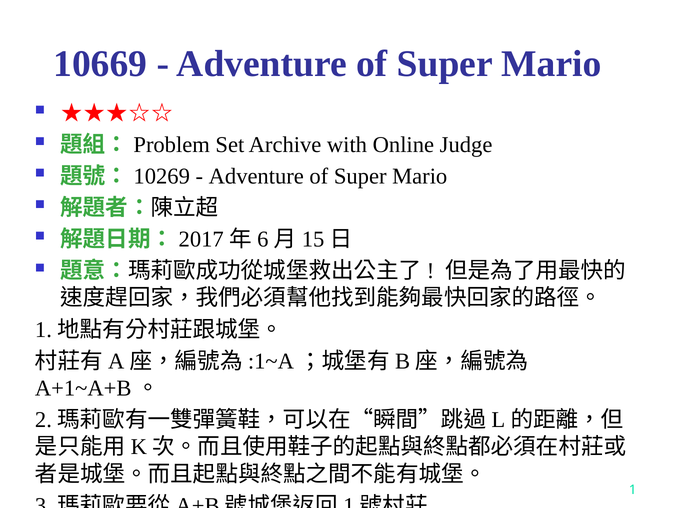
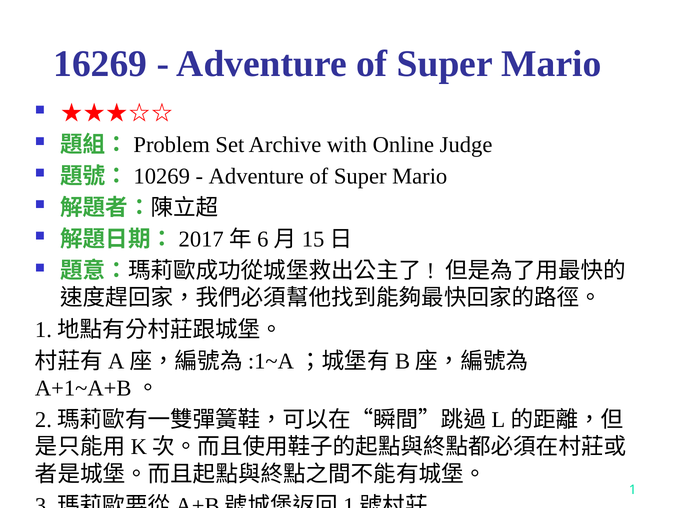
10669: 10669 -> 16269
